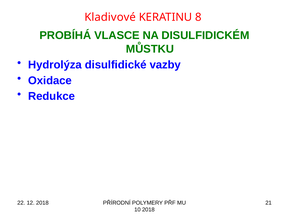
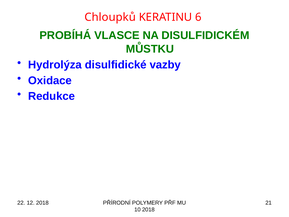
Kladivové: Kladivové -> Chloupků
8: 8 -> 6
